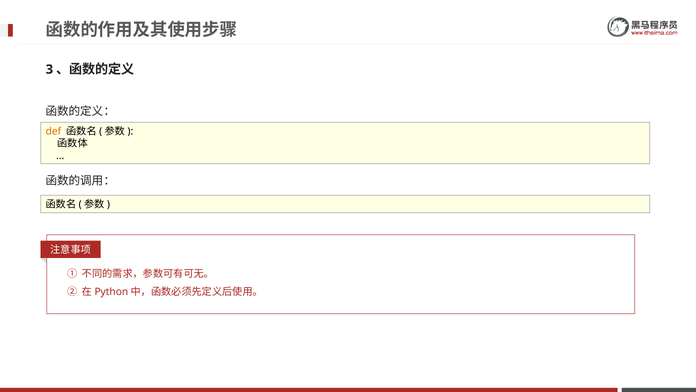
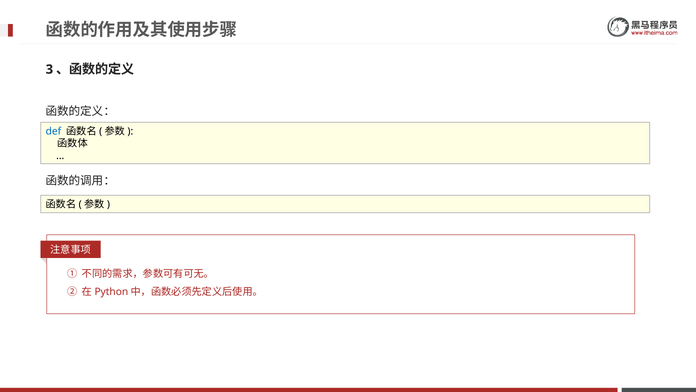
def colour: orange -> blue
